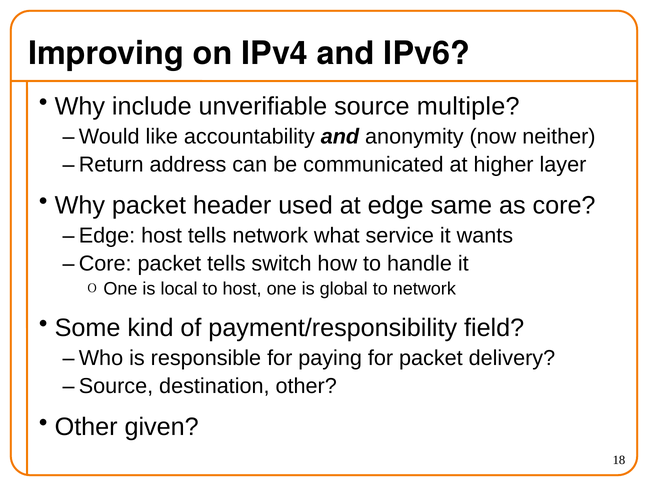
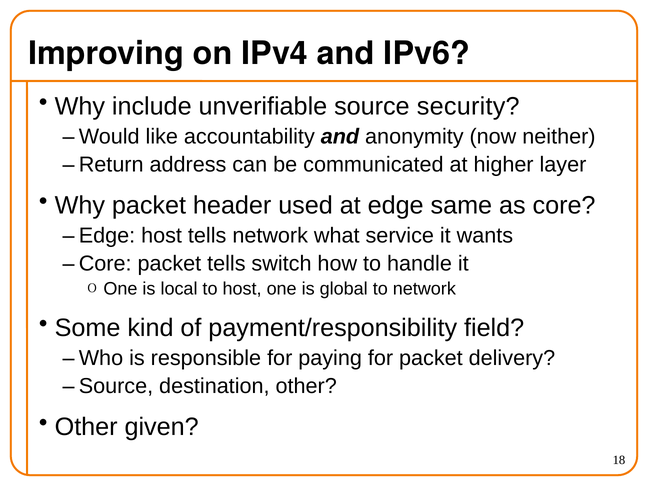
multiple: multiple -> security
